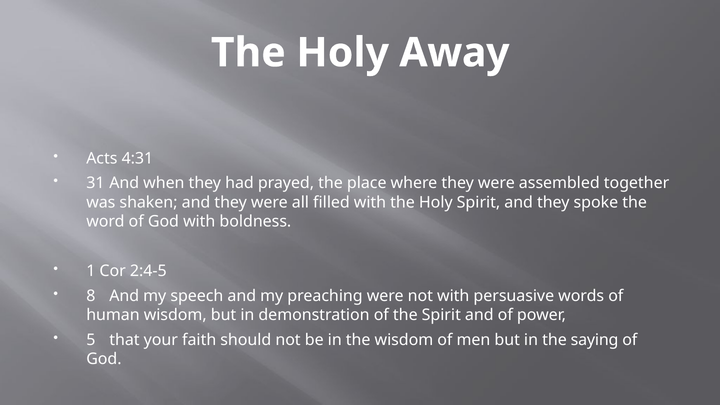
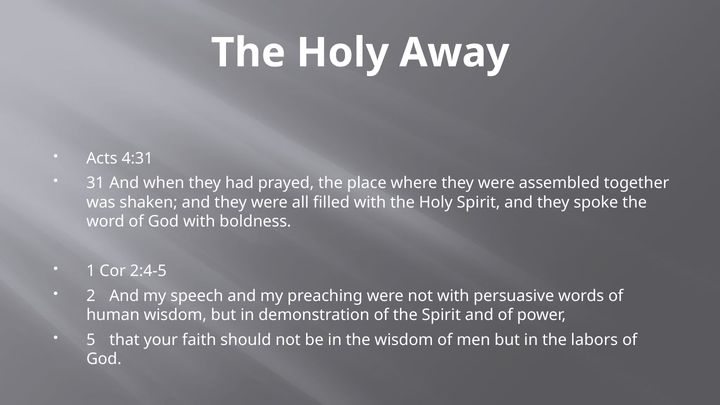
8: 8 -> 2
saying: saying -> labors
